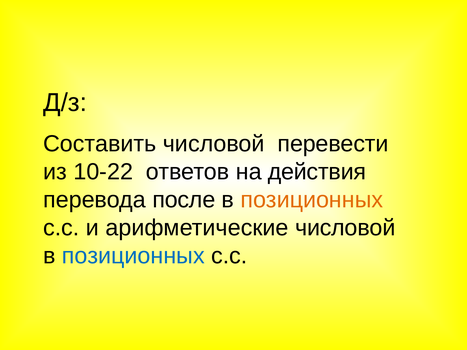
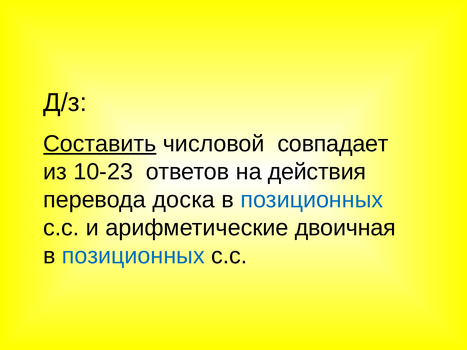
Составить underline: none -> present
перевести: перевести -> совпадает
10-22: 10-22 -> 10-23
после: после -> доска
позиционных at (312, 200) colour: orange -> blue
арифметические числовой: числовой -> двоичная
